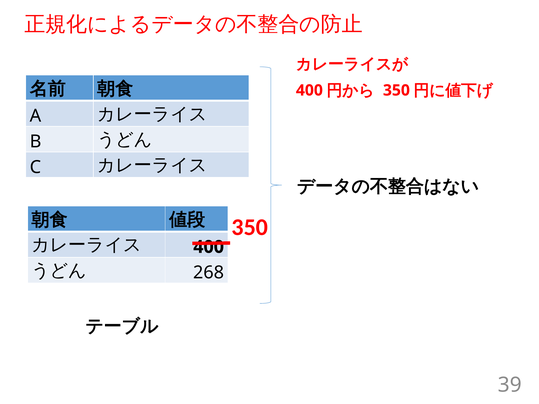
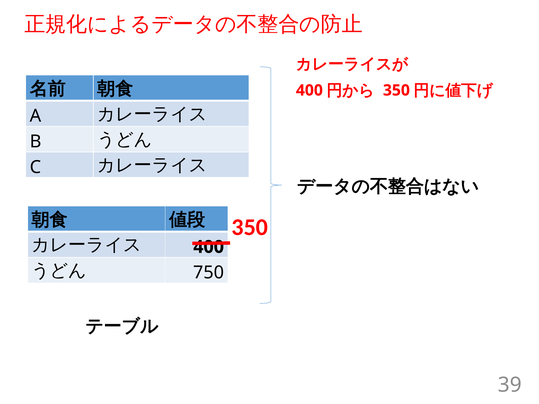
268: 268 -> 750
